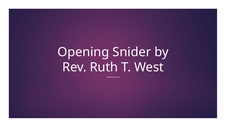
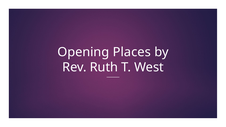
Snider: Snider -> Places
